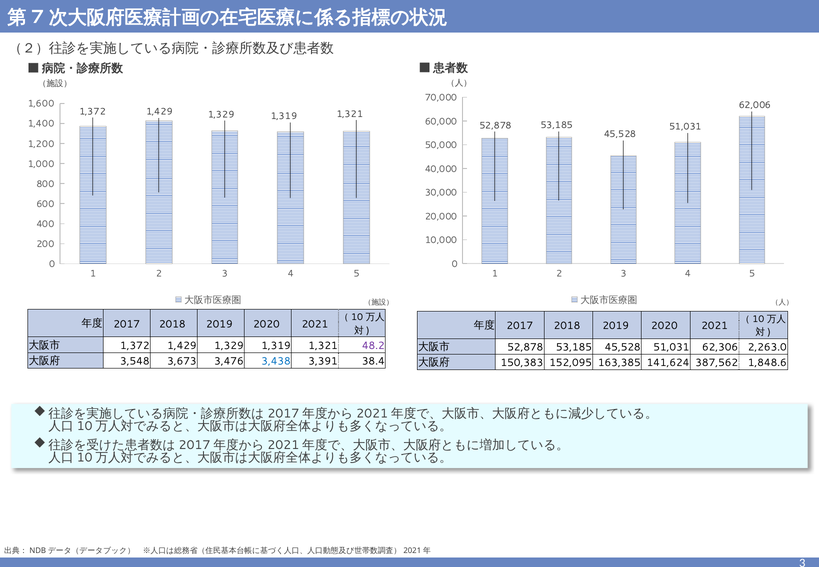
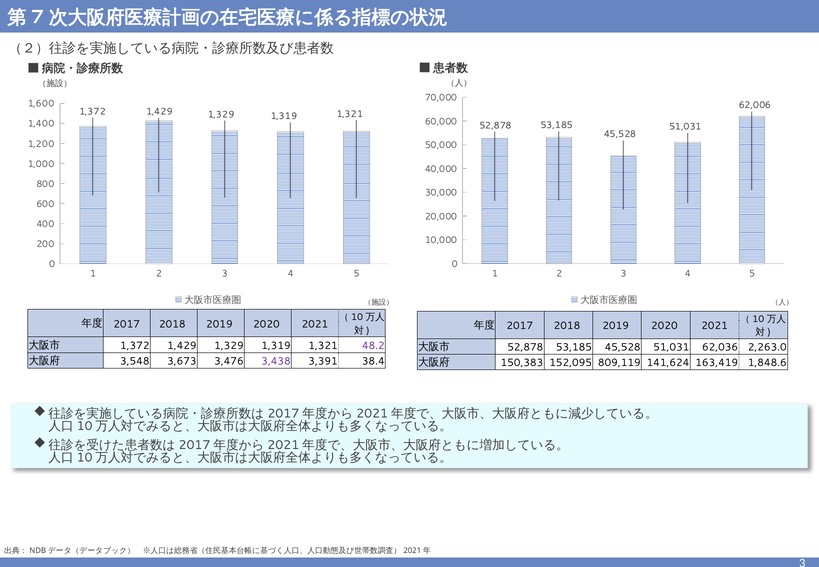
62,306: 62,306 -> 62,036
3,438 colour: blue -> purple
163,385: 163,385 -> 809,119
387,562: 387,562 -> 163,419
